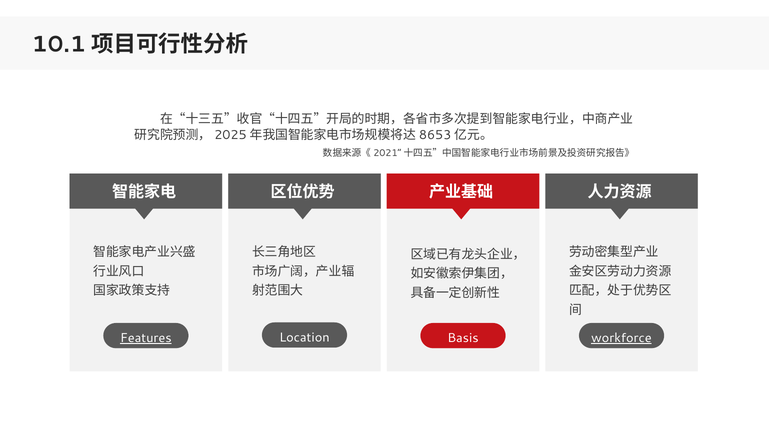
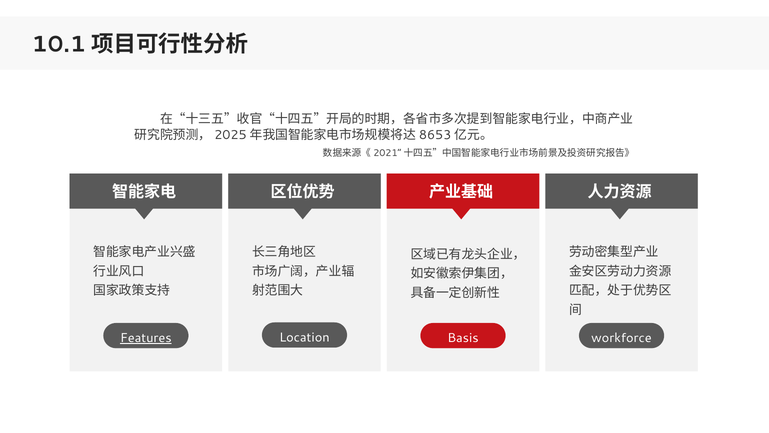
workforce underline: present -> none
